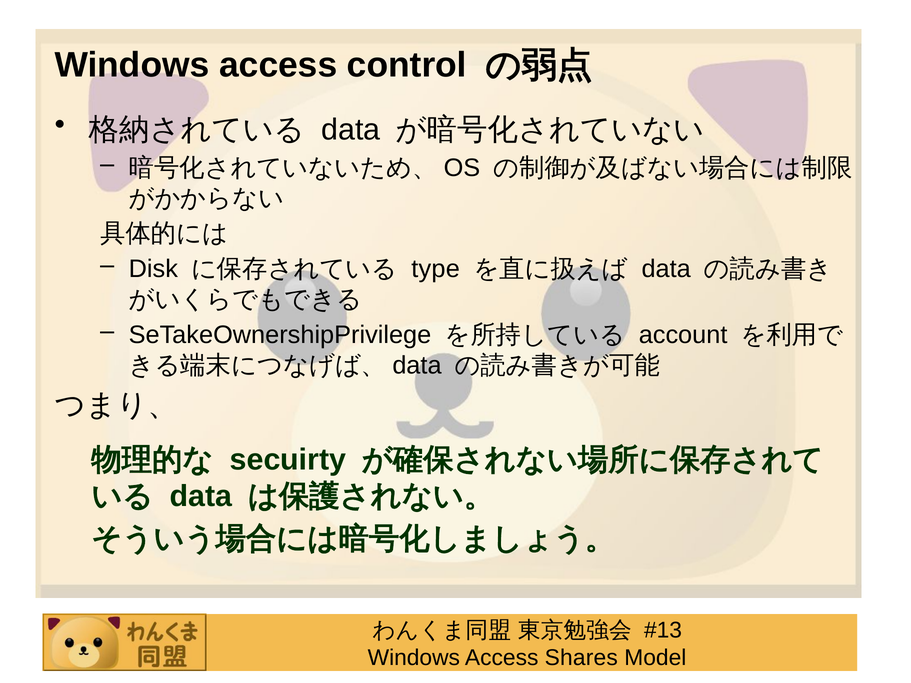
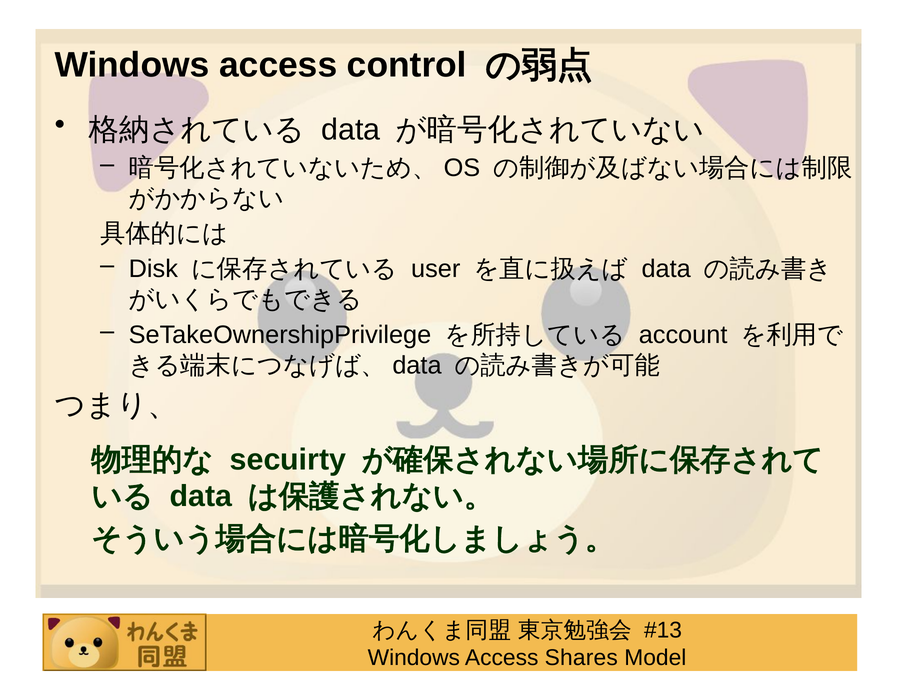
type: type -> user
